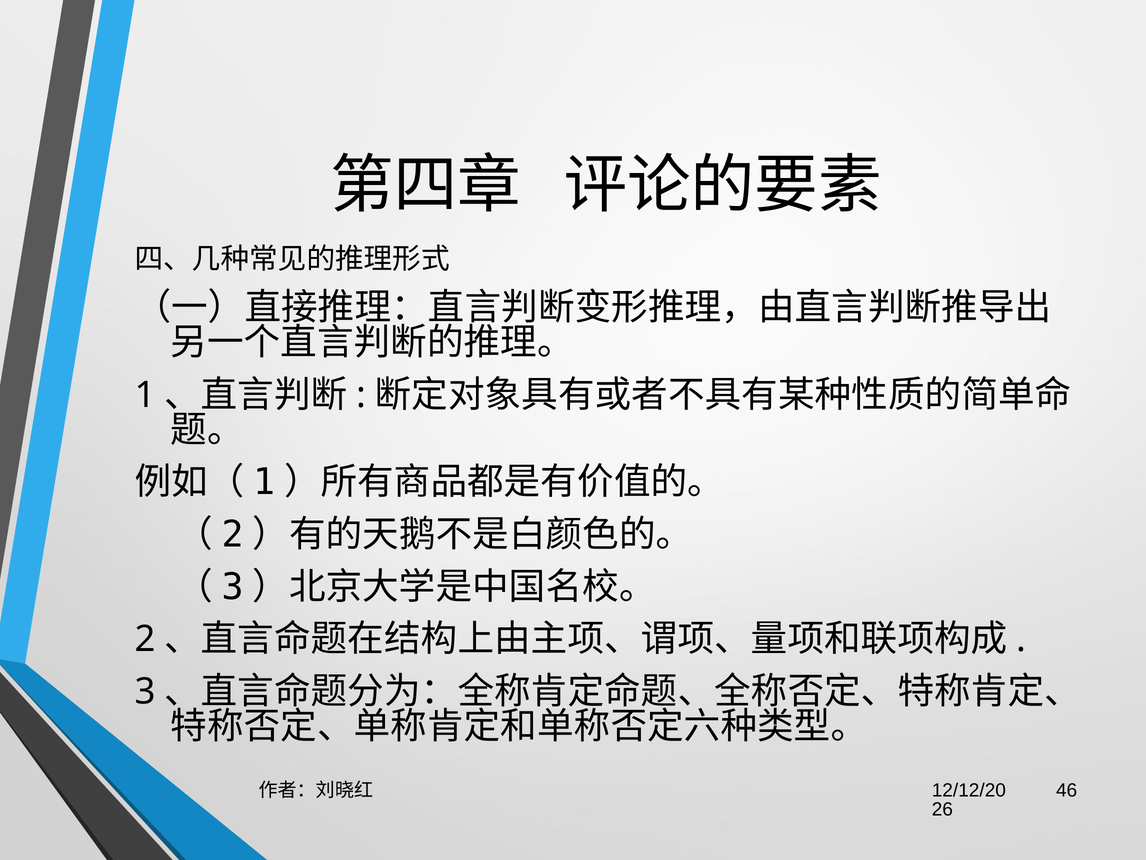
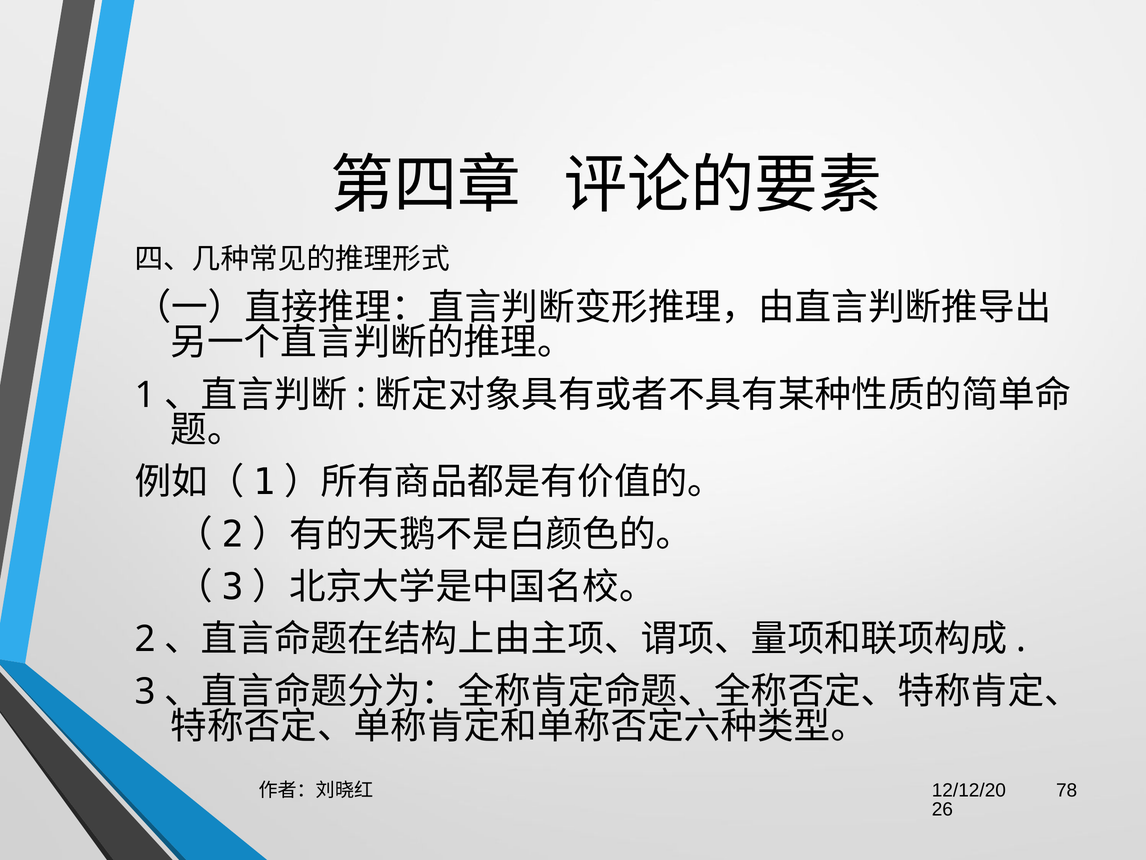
46: 46 -> 78
